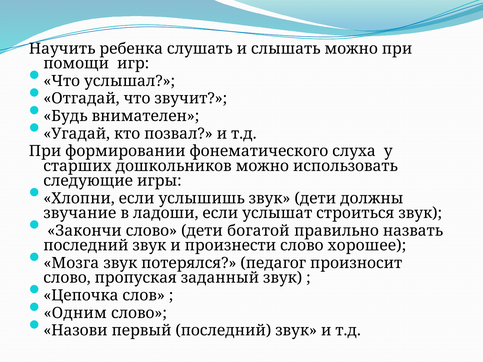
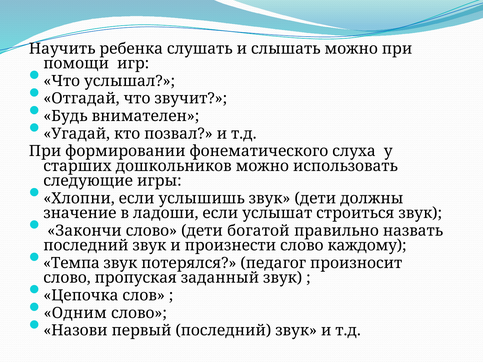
звучание: звучание -> значение
хорошее: хорошее -> каждому
Мозга: Мозга -> Темпа
